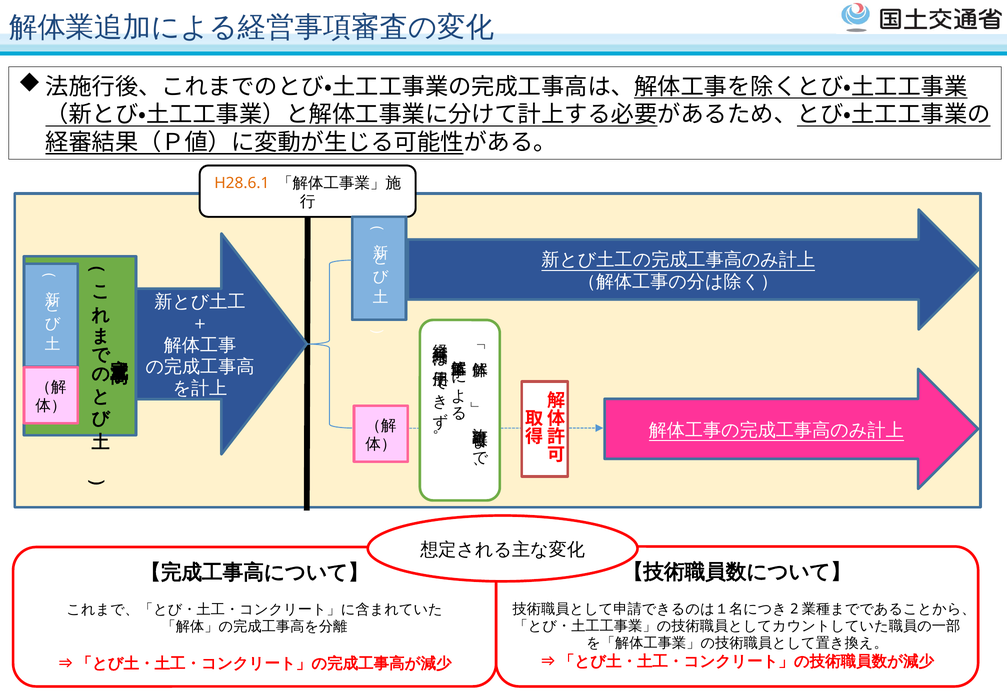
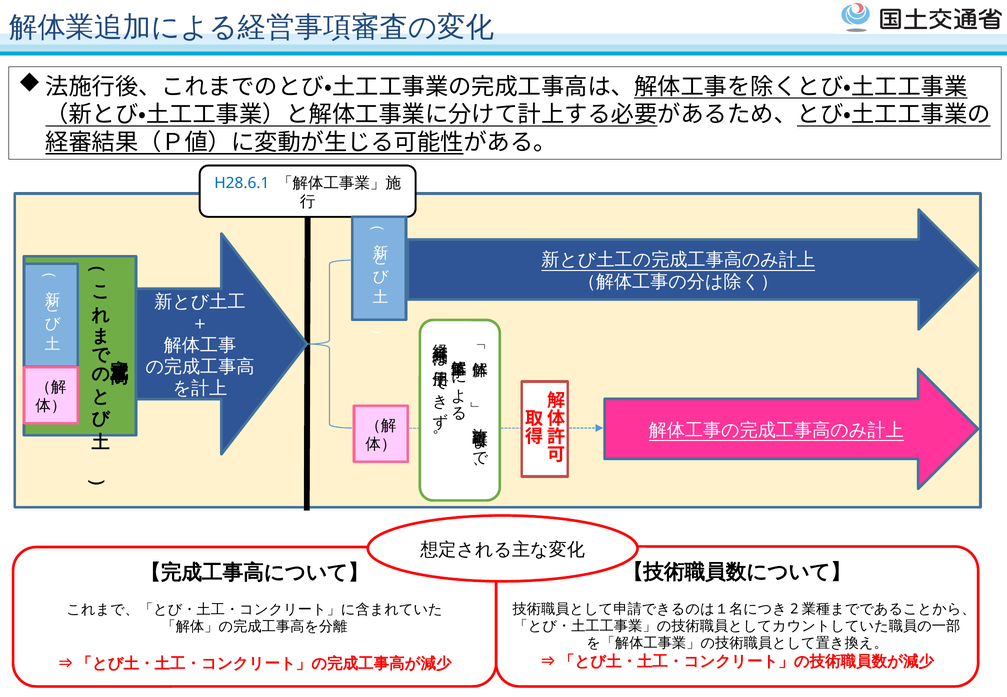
H28.6.1 colour: orange -> blue
